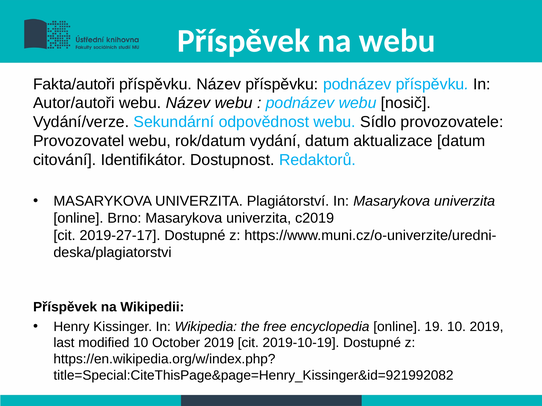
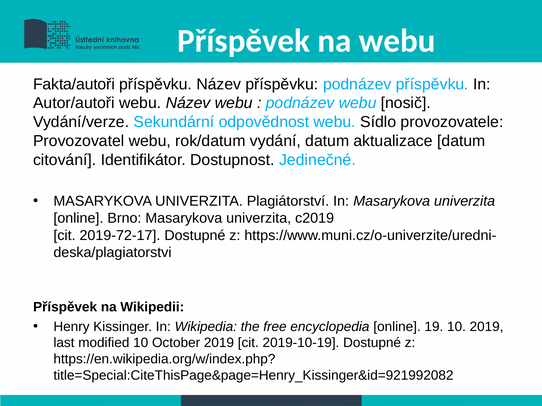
Redaktorů: Redaktorů -> Jedinečné
2019-27-17: 2019-27-17 -> 2019-72-17
